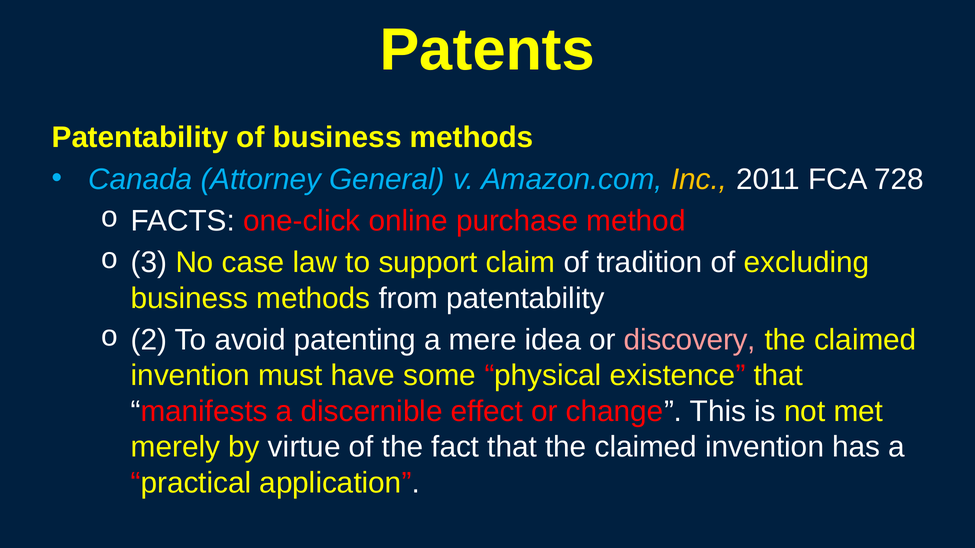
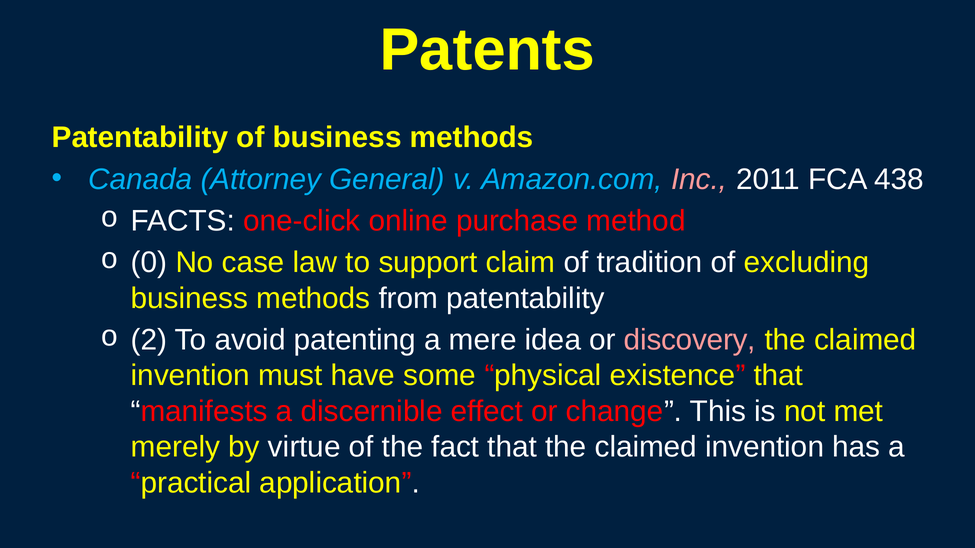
Inc colour: yellow -> pink
728: 728 -> 438
3: 3 -> 0
